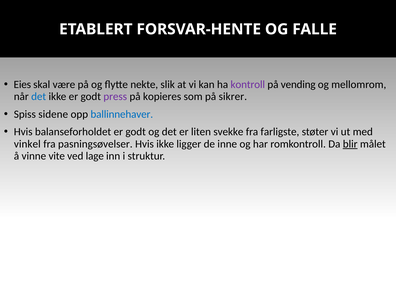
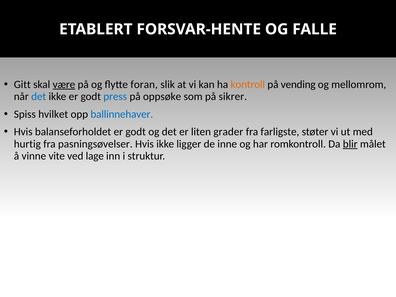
Eies: Eies -> Gitt
være underline: none -> present
nekte: nekte -> foran
kontroll colour: purple -> orange
press colour: purple -> blue
kopieres: kopieres -> oppsøke
sidene: sidene -> hvilket
svekke: svekke -> grader
vinkel: vinkel -> hurtig
